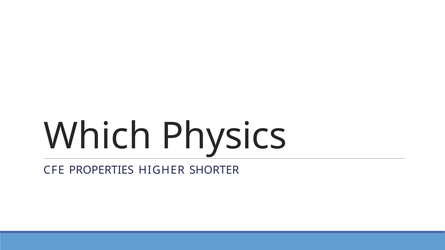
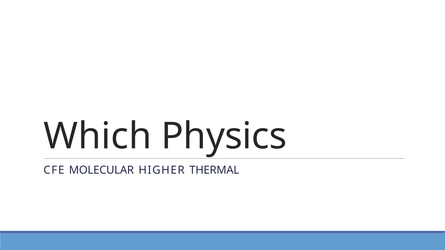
PROPERTIES: PROPERTIES -> MOLECULAR
SHORTER: SHORTER -> THERMAL
